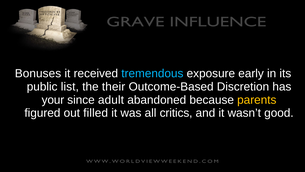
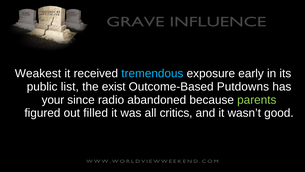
Bonuses: Bonuses -> Weakest
their: their -> exist
Discretion: Discretion -> Putdowns
adult: adult -> radio
parents colour: yellow -> light green
